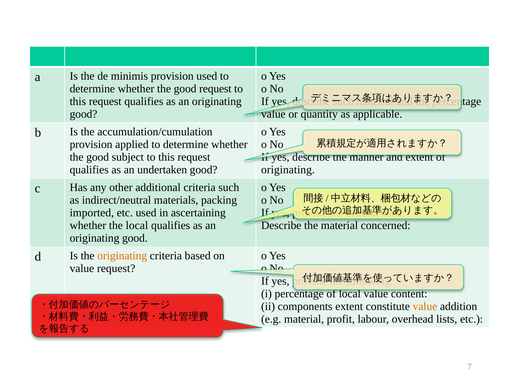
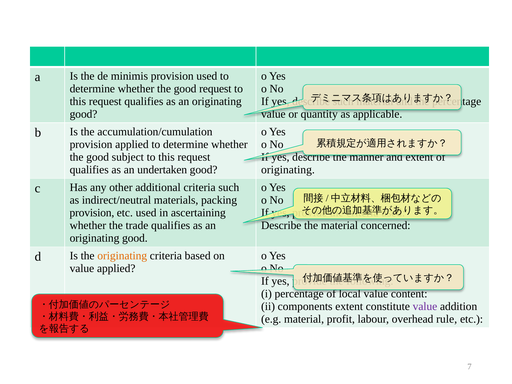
imported at (92, 213): imported -> provision
the local: local -> trade
value request: request -> applied
value at (425, 306) colour: orange -> purple
lists: lists -> rule
